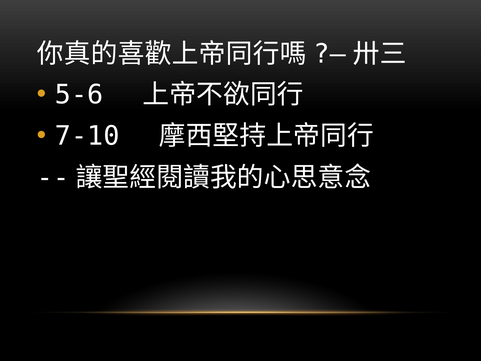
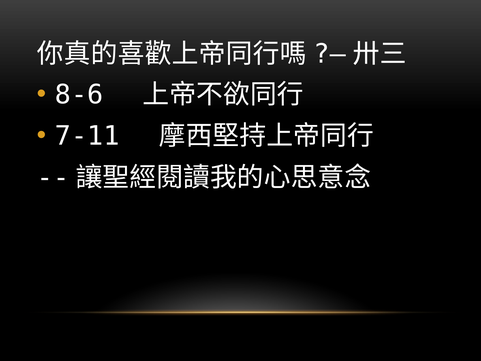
5-6: 5-6 -> 8-6
7-10: 7-10 -> 7-11
